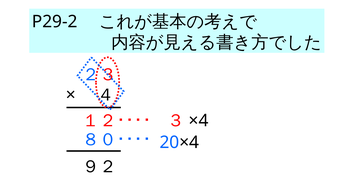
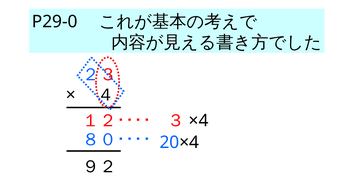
P29-2: P29-2 -> P29-0
